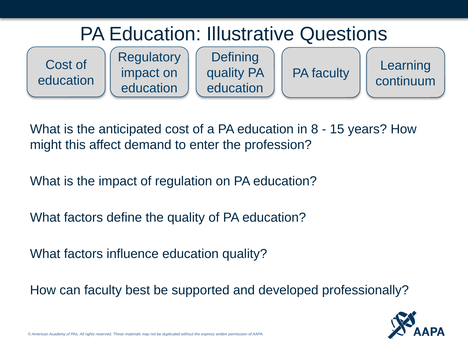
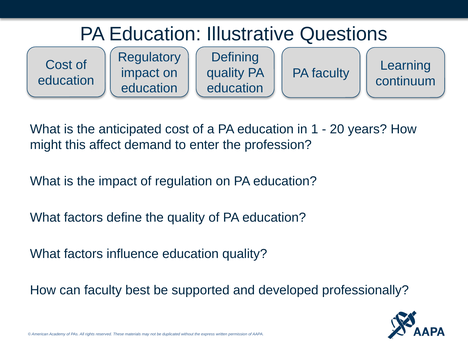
8: 8 -> 1
15: 15 -> 20
